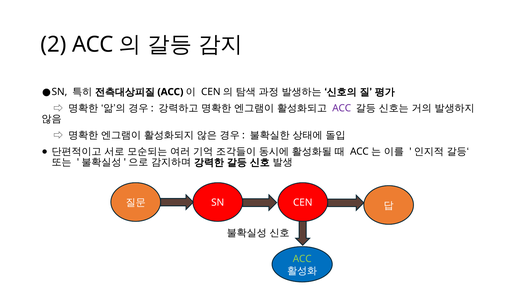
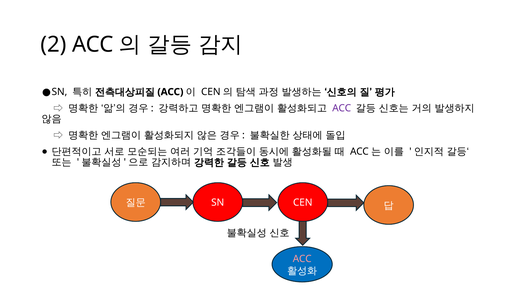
ACC at (302, 259) colour: light green -> pink
